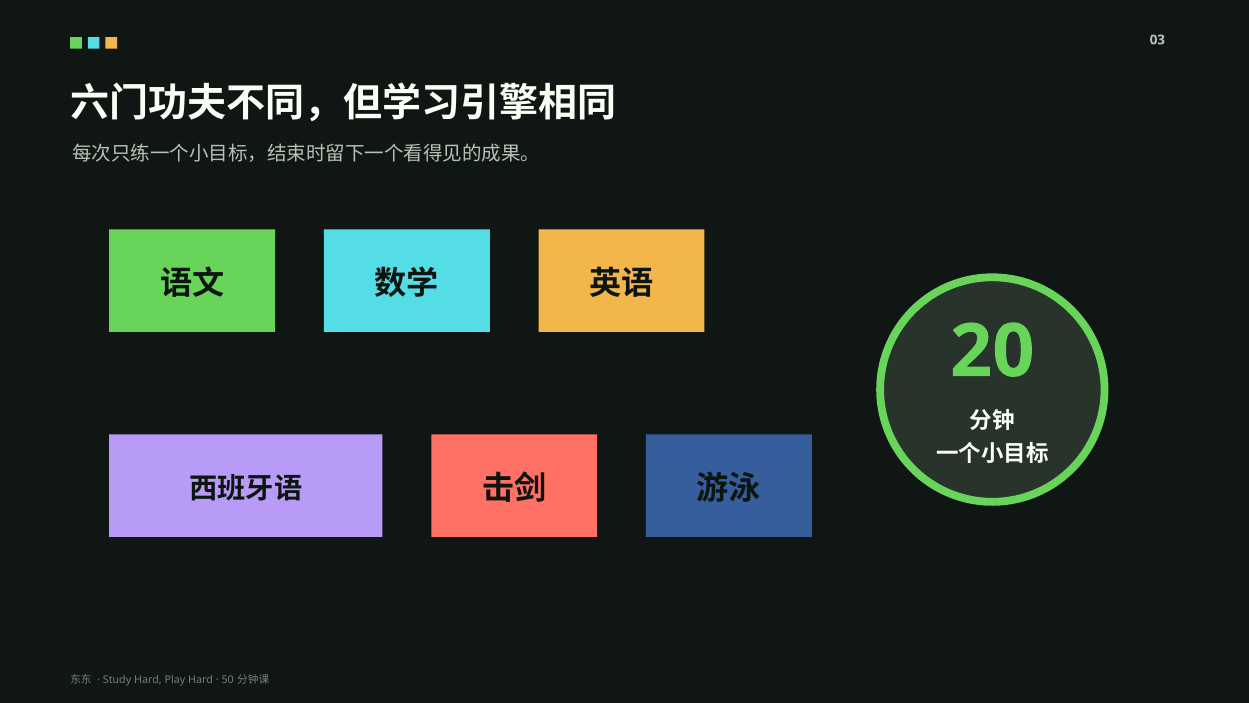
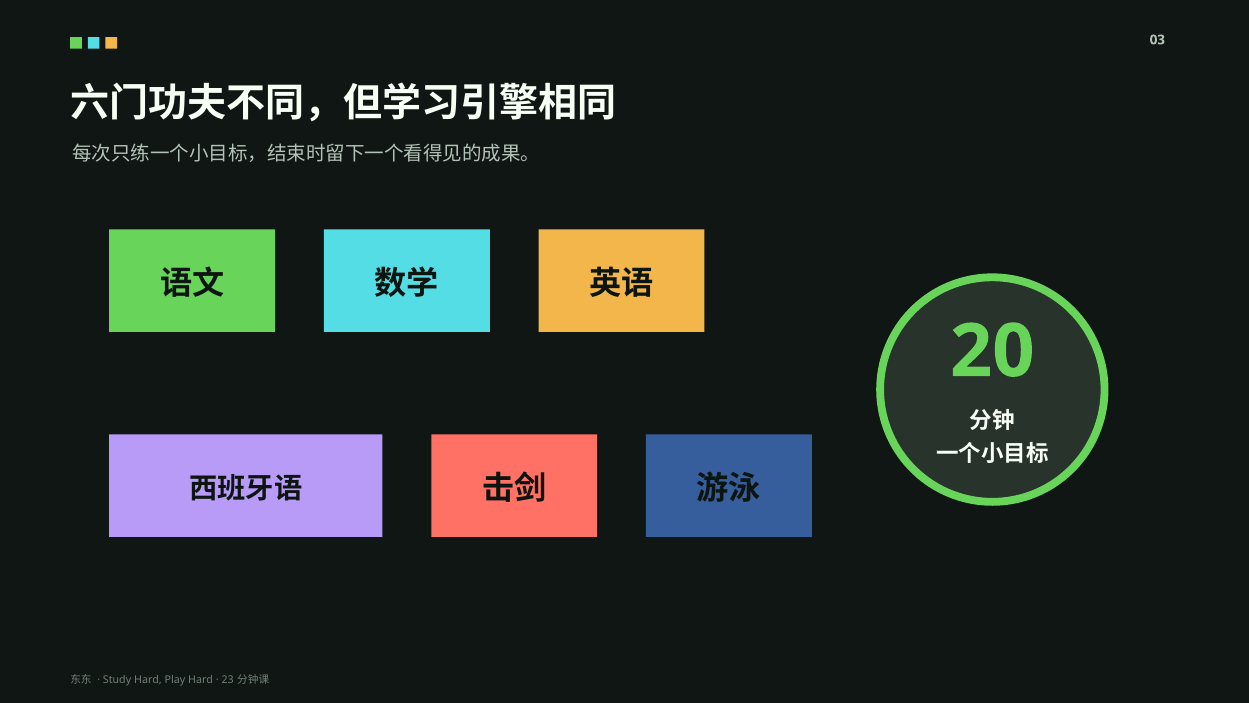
50: 50 -> 23
